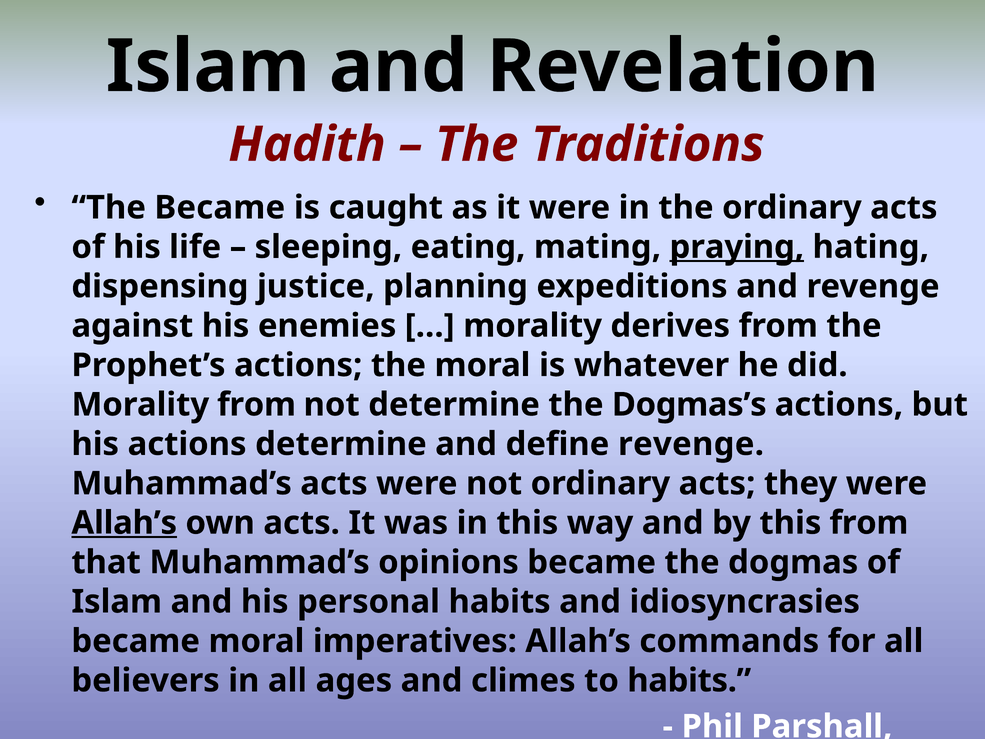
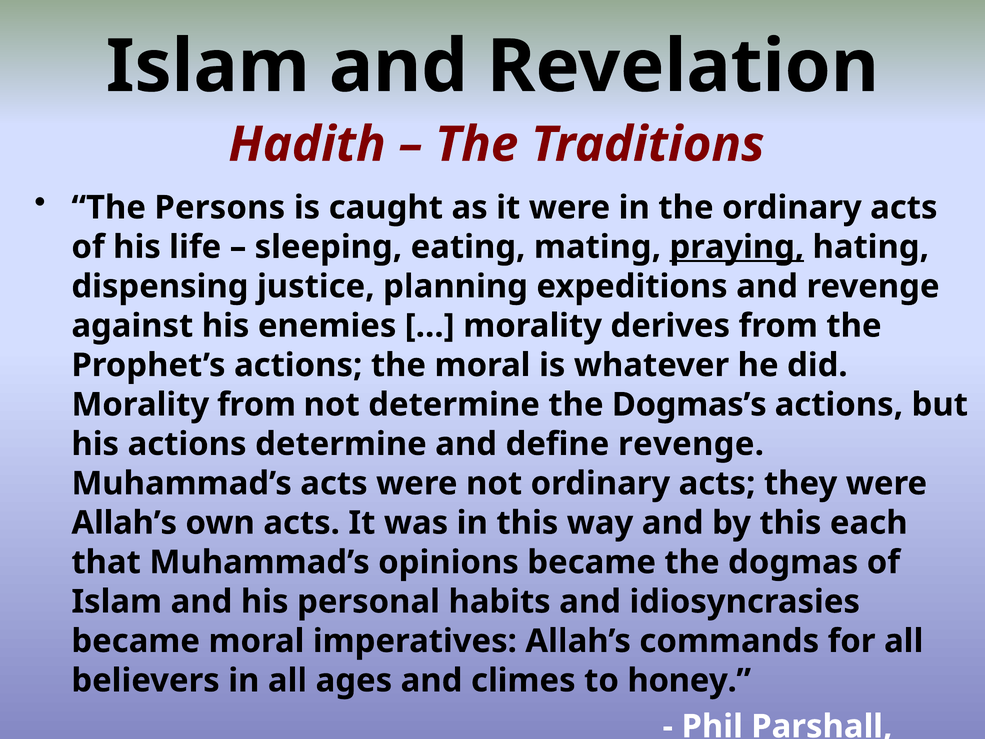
The Became: Became -> Persons
Allah’s at (124, 523) underline: present -> none
this from: from -> each
to habits: habits -> honey
